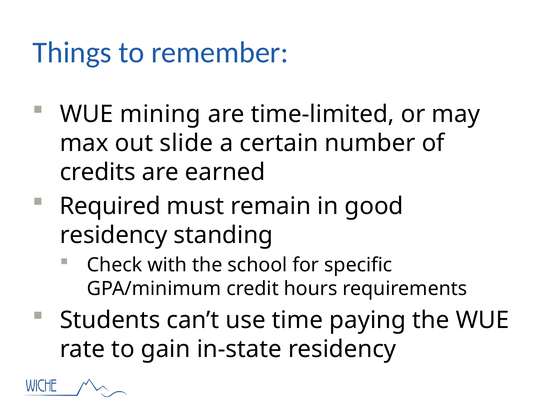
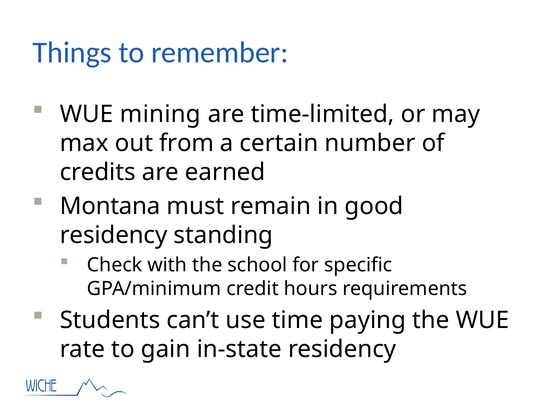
slide: slide -> from
Required: Required -> Montana
